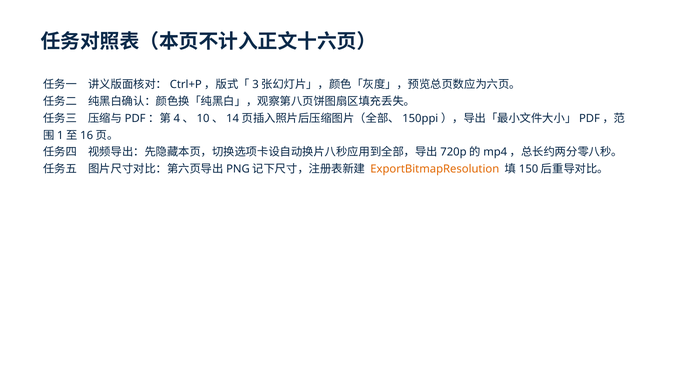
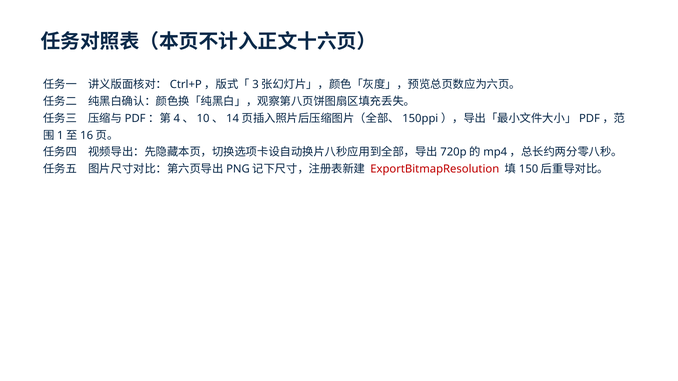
ExportBitmapResolution colour: orange -> red
